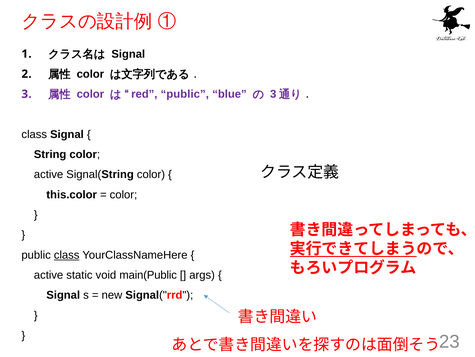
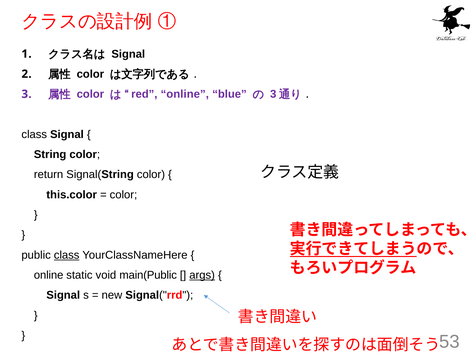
red public: public -> online
active at (49, 174): active -> return
active at (49, 275): active -> online
args underline: none -> present
23: 23 -> 53
